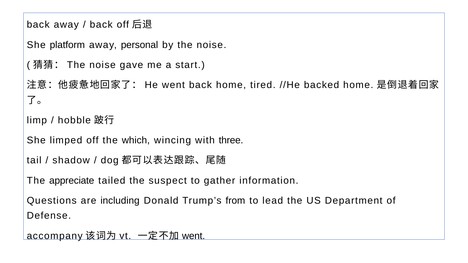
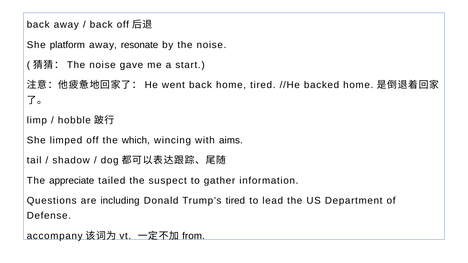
personal: personal -> resonate
three: three -> aims
Trump’s from: from -> tired
went at (194, 236): went -> from
